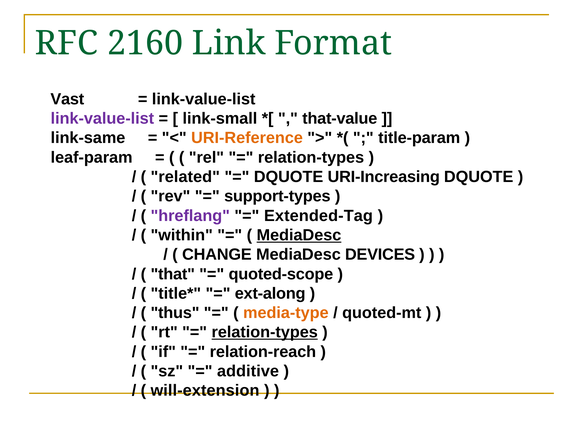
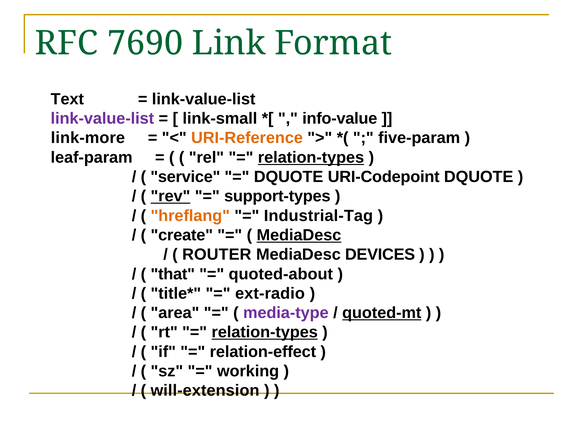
2160: 2160 -> 7690
Vast: Vast -> Text
that-value: that-value -> info-value
link-same: link-same -> link-more
title-param: title-param -> five-param
relation-types at (311, 158) underline: none -> present
related: related -> service
URI-Increasing: URI-Increasing -> URI-Codepoint
rev underline: none -> present
hreflang colour: purple -> orange
Extended-Tag: Extended-Tag -> Industrial-Tag
within: within -> create
CHANGE: CHANGE -> ROUTER
quoted-scope: quoted-scope -> quoted-about
ext-along: ext-along -> ext-radio
thus: thus -> area
media-type colour: orange -> purple
quoted-mt underline: none -> present
relation-reach: relation-reach -> relation-effect
additive: additive -> working
